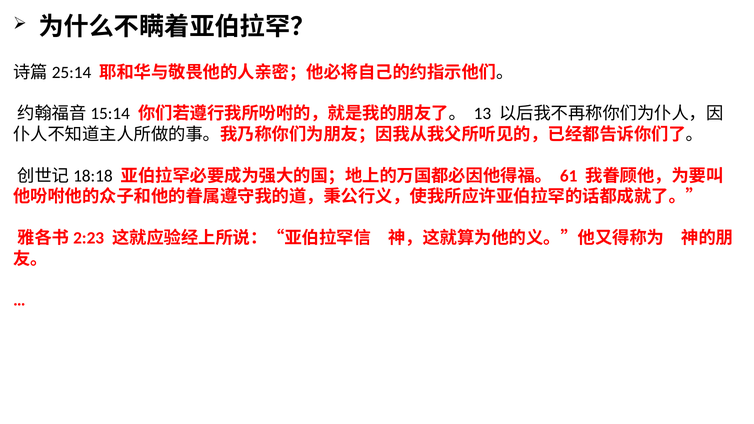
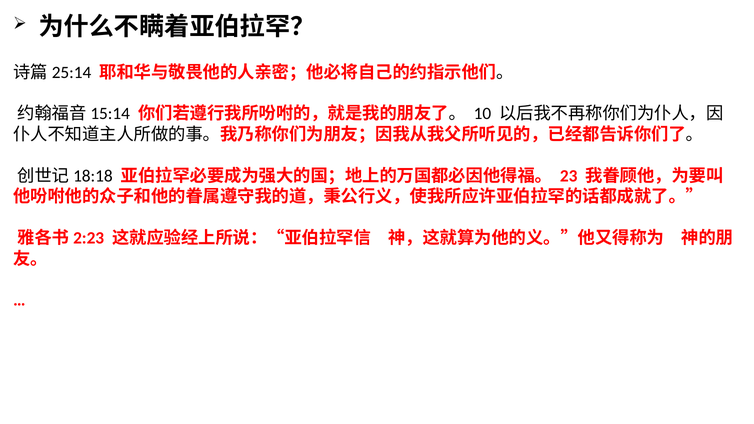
13: 13 -> 10
61: 61 -> 23
